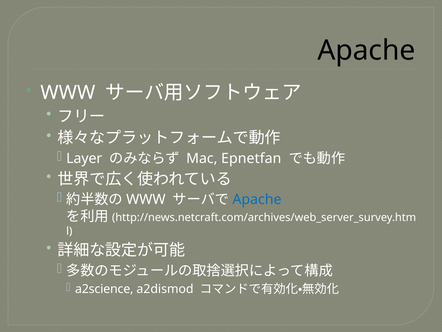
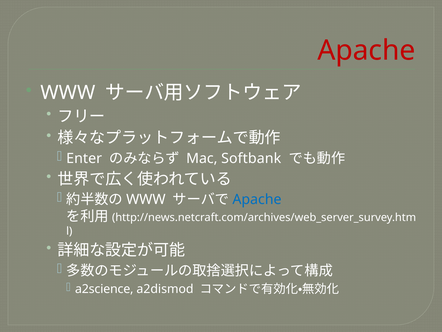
Apache at (366, 50) colour: black -> red
Layer: Layer -> Enter
Epnetfan: Epnetfan -> Softbank
